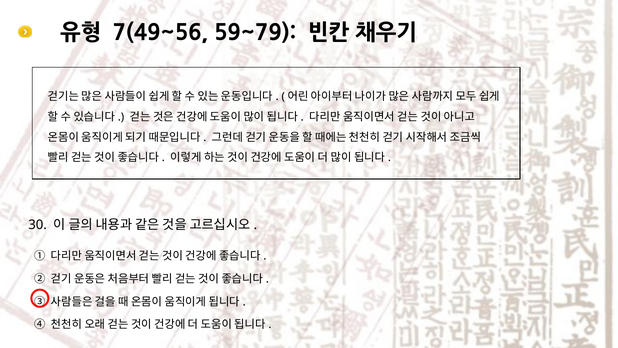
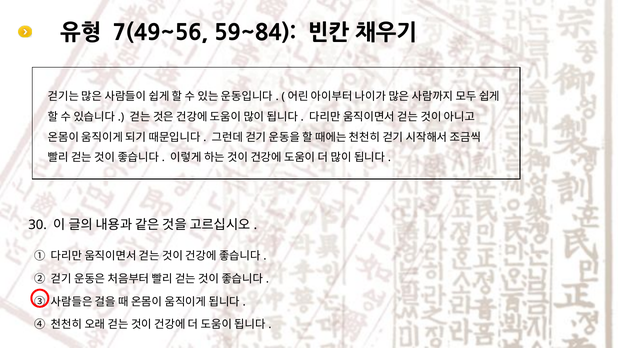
59~79: 59~79 -> 59~84
